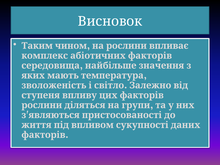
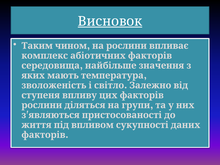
Висновок underline: none -> present
